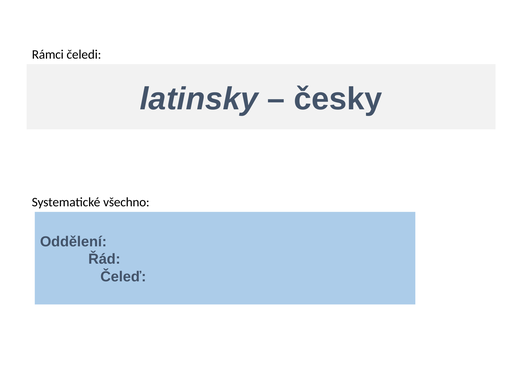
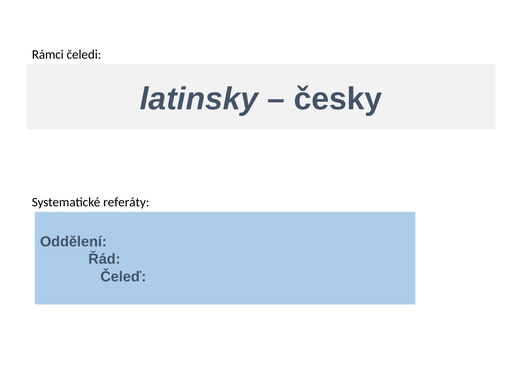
všechno: všechno -> referáty
